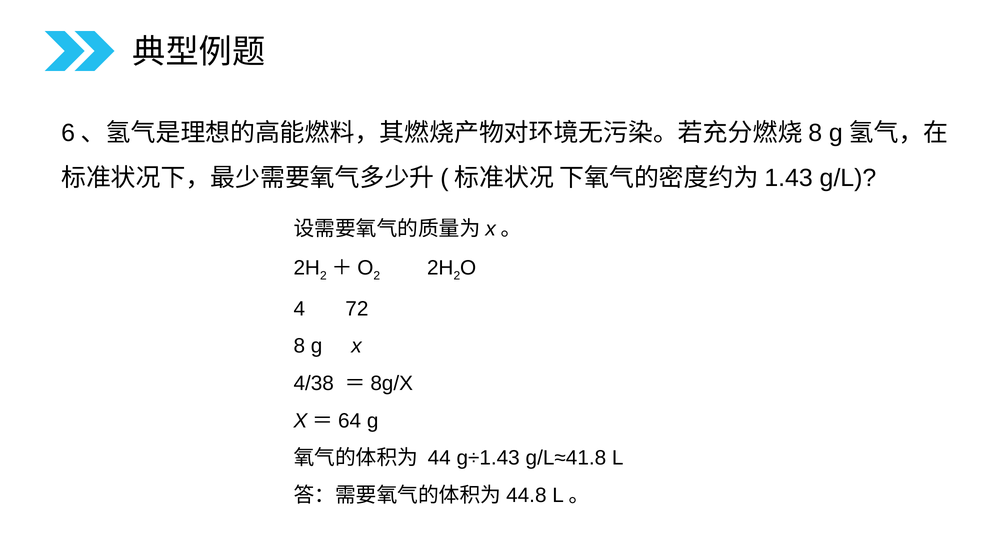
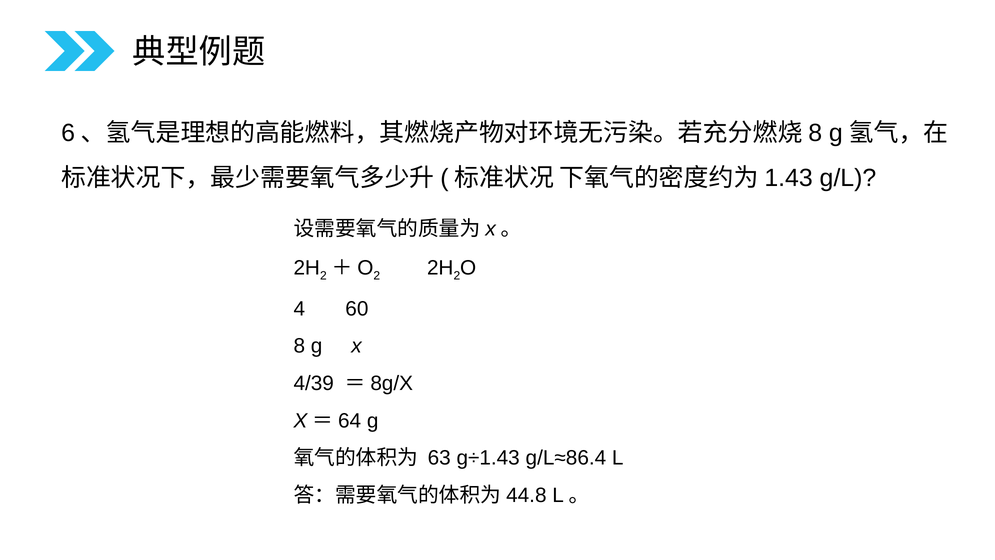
72: 72 -> 60
4/38: 4/38 -> 4/39
44: 44 -> 63
g/L≈41.8: g/L≈41.8 -> g/L≈86.4
